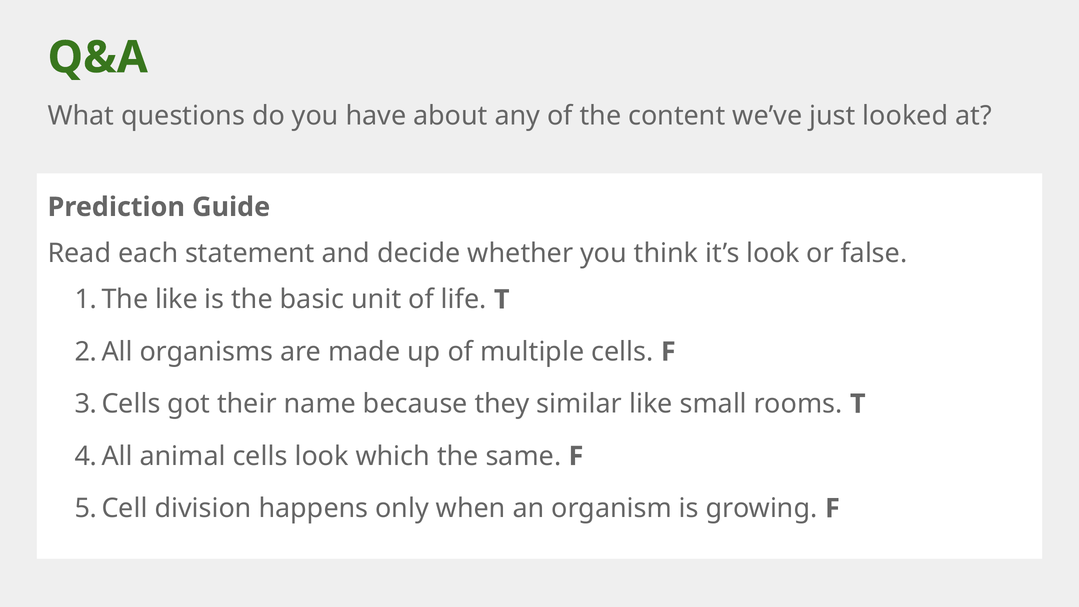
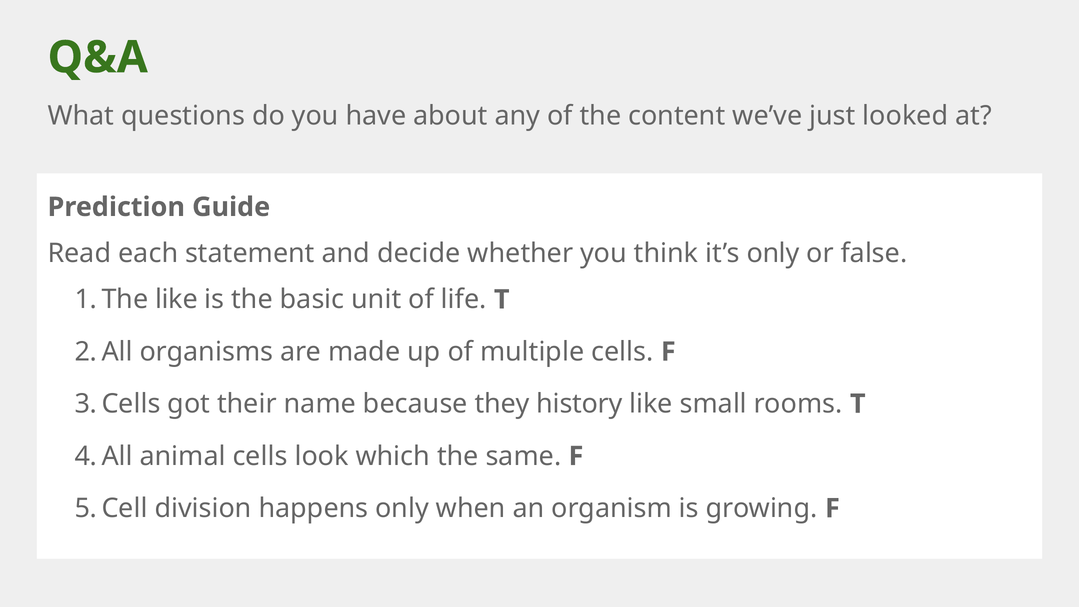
it’s look: look -> only
similar: similar -> history
